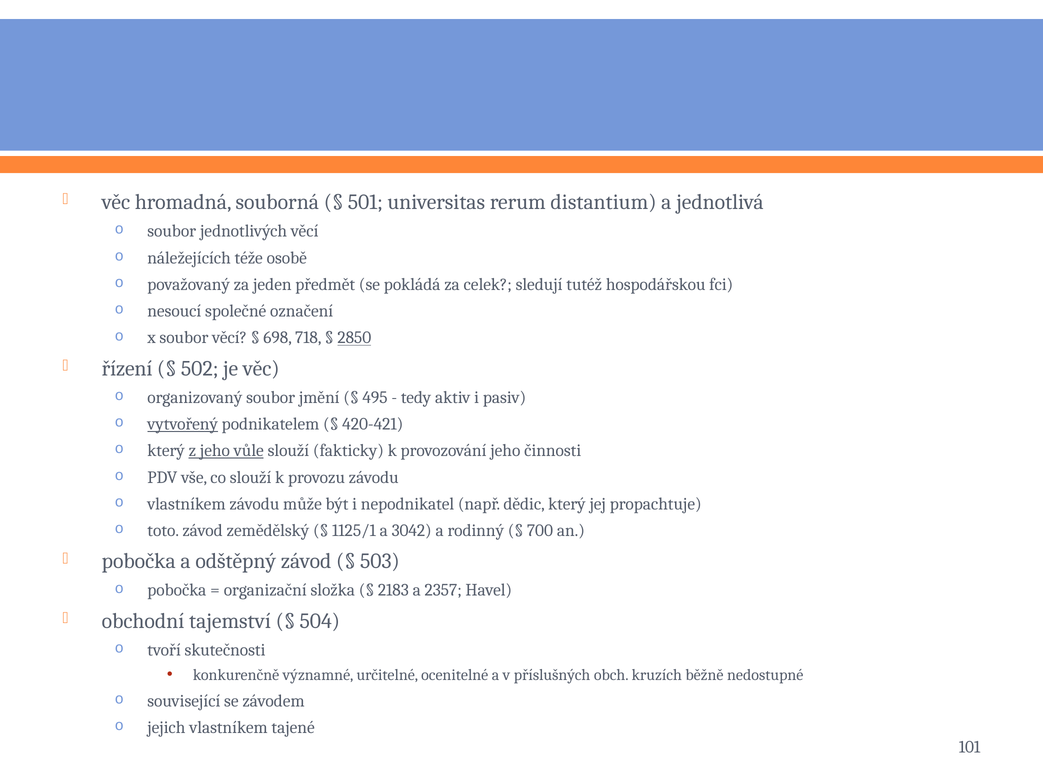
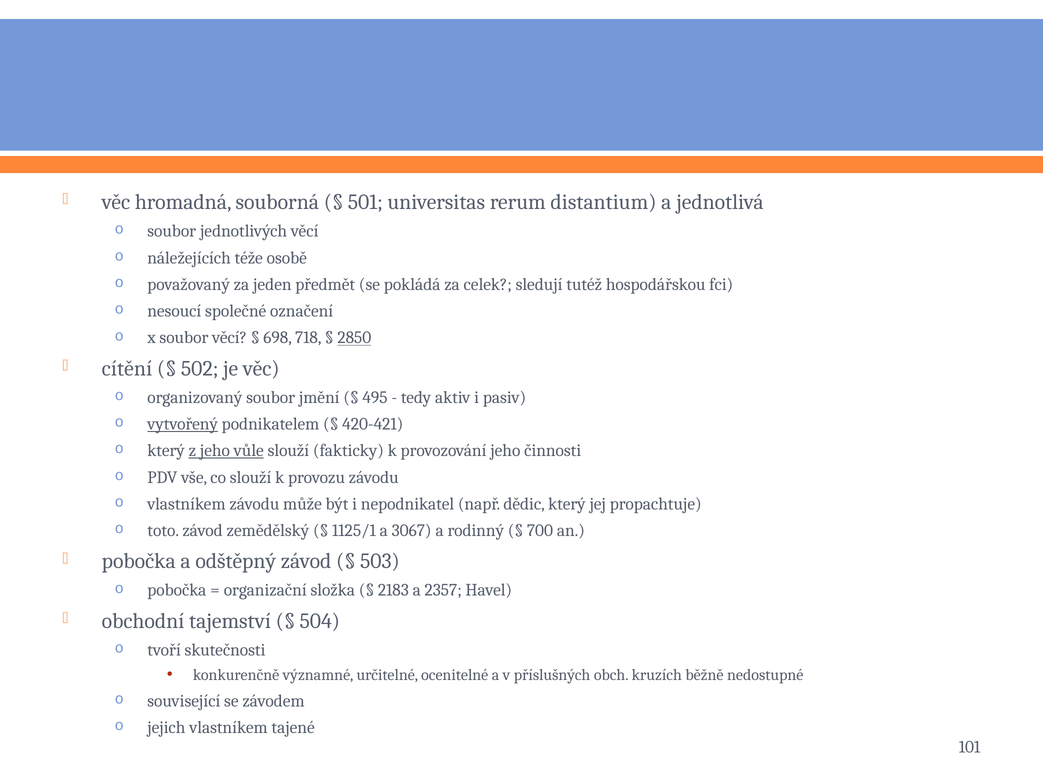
řízení: řízení -> cítění
3042: 3042 -> 3067
